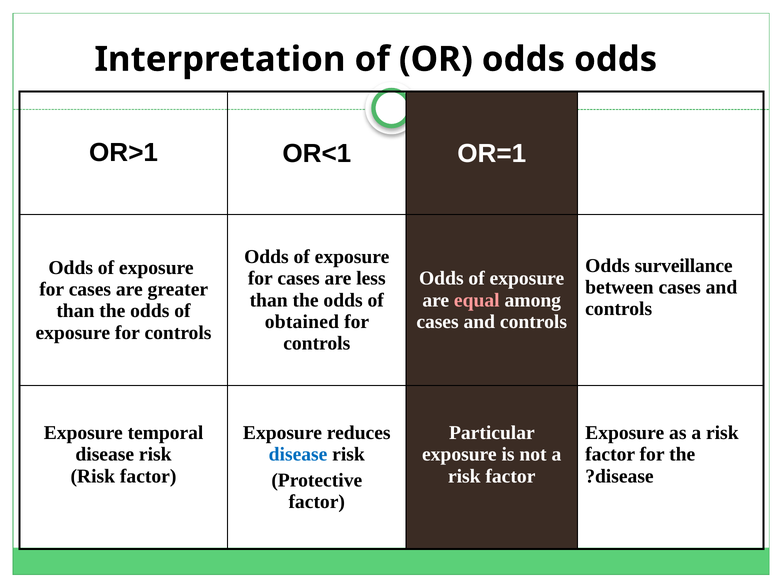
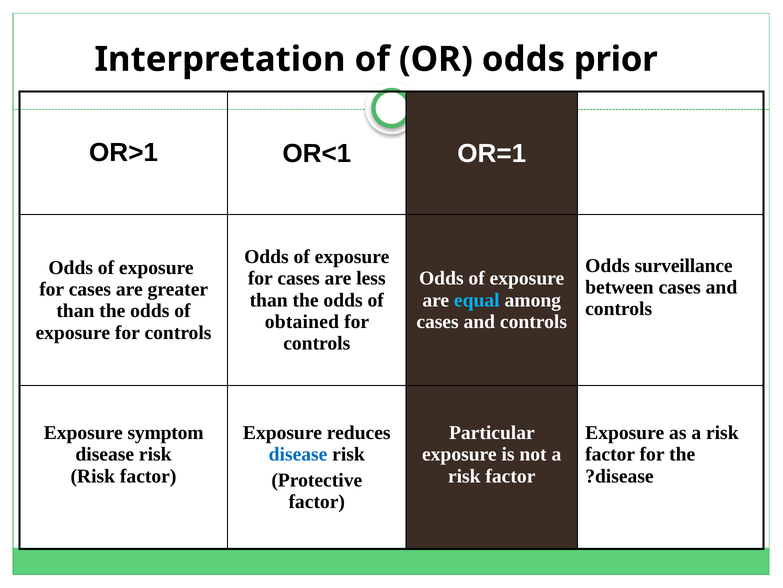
odds odds: odds -> prior
equal colour: pink -> light blue
temporal: temporal -> symptom
